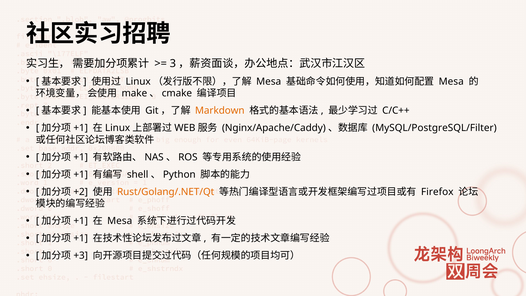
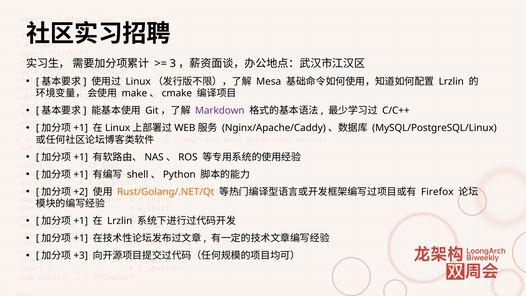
Mesa at (451, 82): Mesa -> Lrzlin
Markdown colour: orange -> purple
MySQL/PostgreSQL/Filter: MySQL/PostgreSQL/Filter -> MySQL/PostgreSQL/Linux
Mesa at (120, 221): Mesa -> Lrzlin
